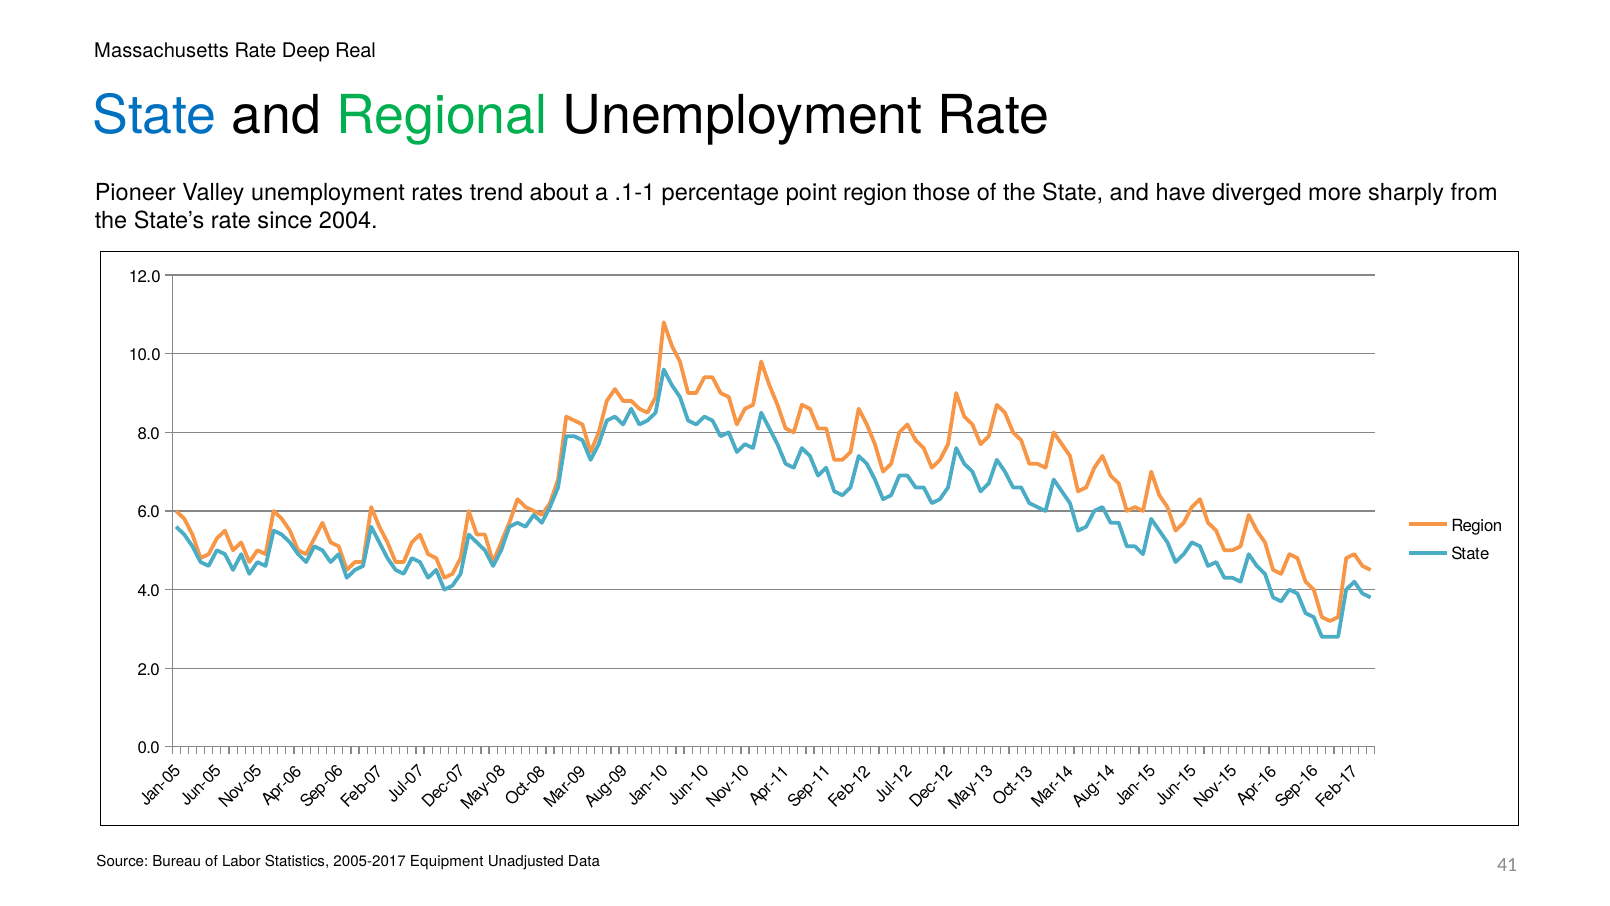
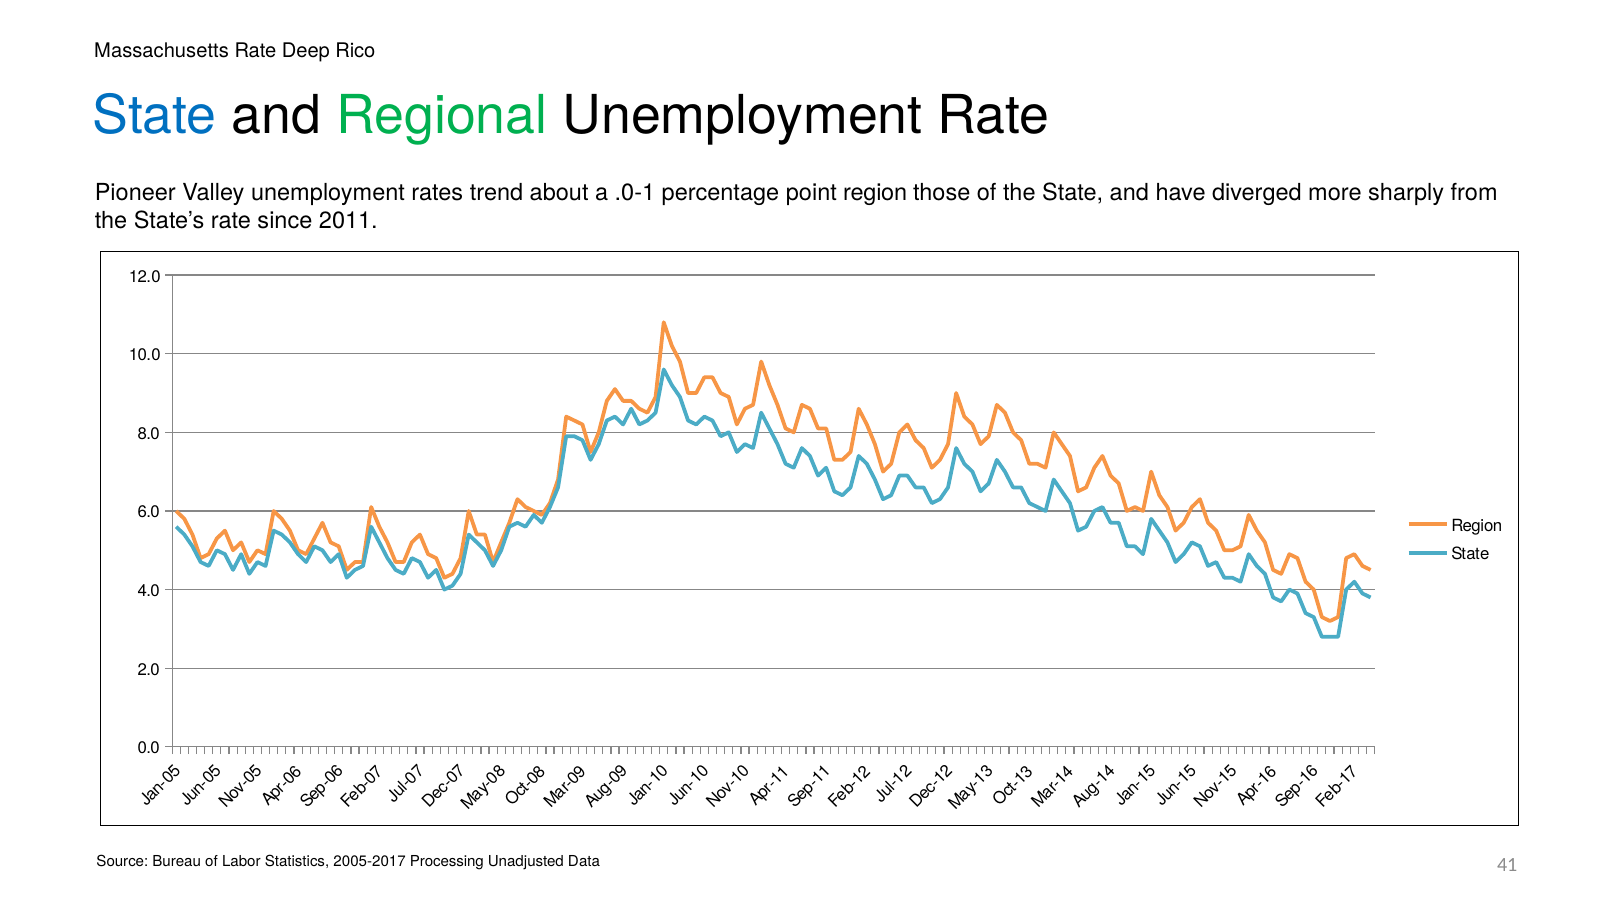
Real: Real -> Rico
.1-1: .1-1 -> .0-1
2004: 2004 -> 2011
Equipment: Equipment -> Processing
